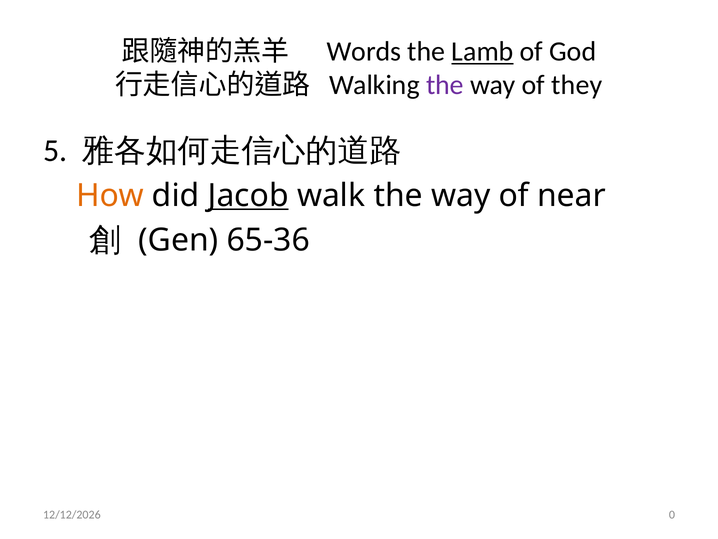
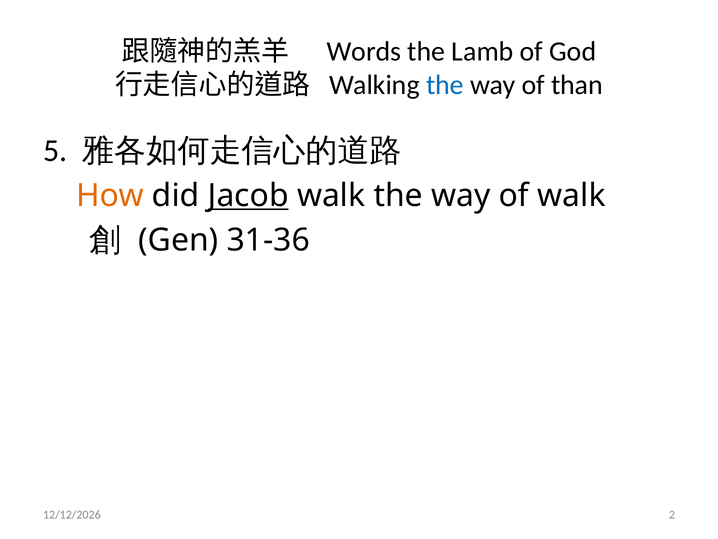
Lamb underline: present -> none
the at (445, 85) colour: purple -> blue
they: they -> than
of near: near -> walk
65-36: 65-36 -> 31-36
0: 0 -> 2
